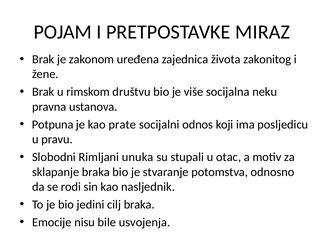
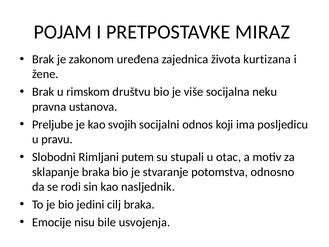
zakonitog: zakonitog -> kurtizana
Potpuna: Potpuna -> Preljube
prate: prate -> svojih
unuka: unuka -> putem
